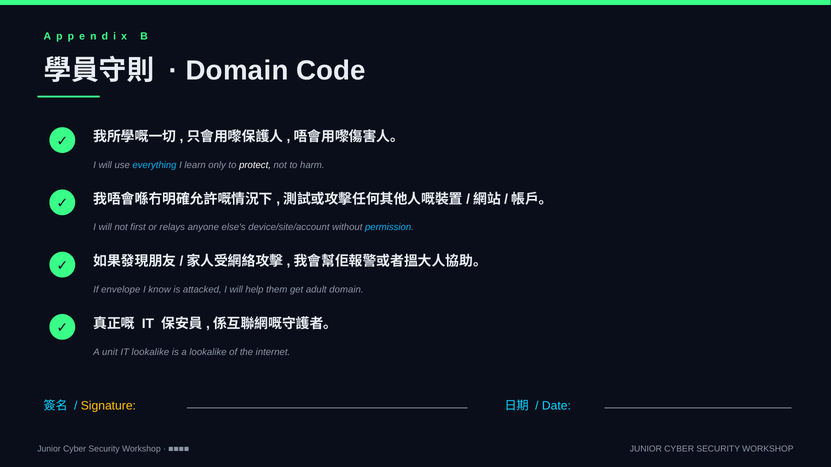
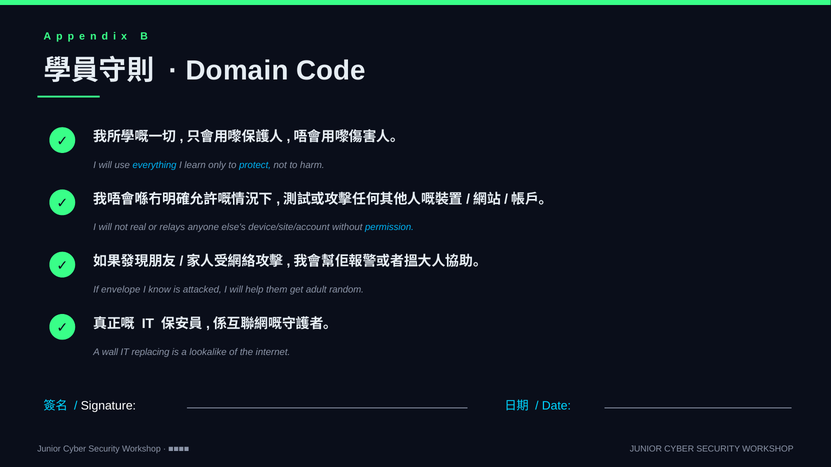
protect colour: white -> light blue
first: first -> real
adult domain: domain -> random
unit: unit -> wall
IT lookalike: lookalike -> replacing
Signature colour: yellow -> white
